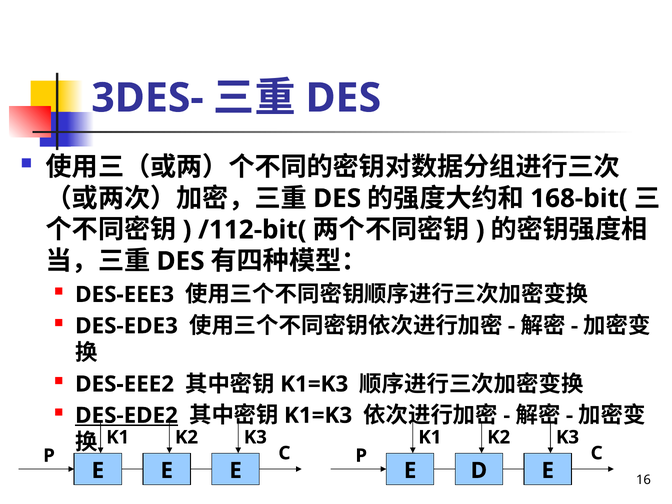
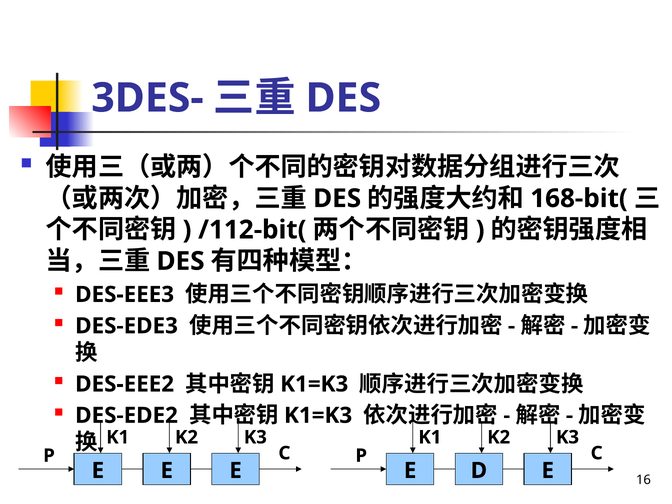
DES-EDE2 underline: present -> none
